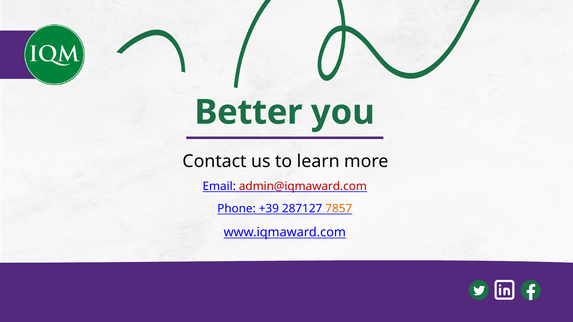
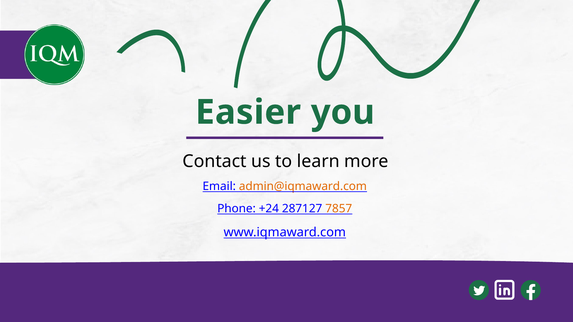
Better: Better -> Easier
admin@iqmaward.com colour: red -> orange
+39: +39 -> +24
